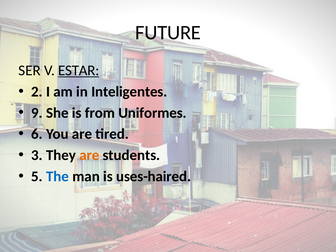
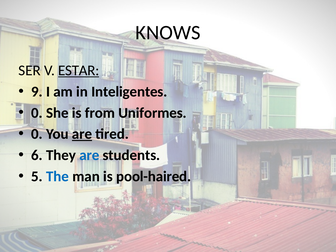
FUTURE: FUTURE -> KNOWS
2: 2 -> 9
9 at (37, 113): 9 -> 0
6 at (37, 134): 6 -> 0
are at (82, 134) underline: none -> present
3: 3 -> 6
are at (89, 155) colour: orange -> blue
uses-haired: uses-haired -> pool-haired
